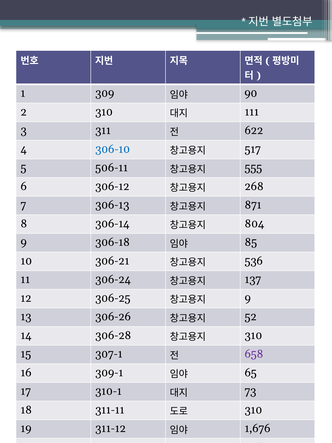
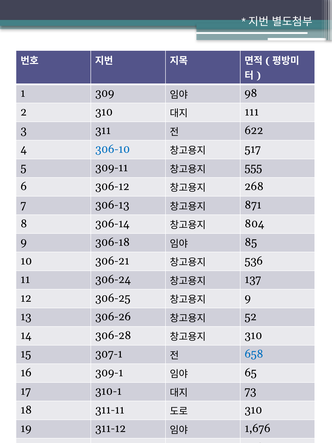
90: 90 -> 98
506-11: 506-11 -> 309-11
658 colour: purple -> blue
